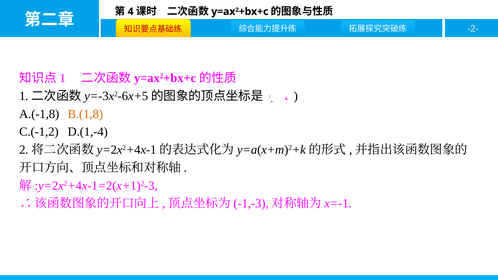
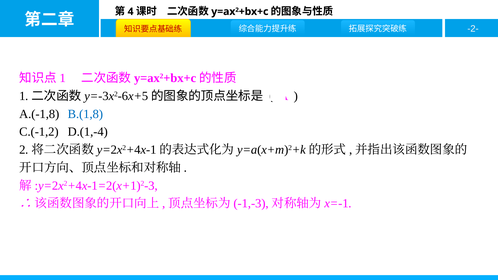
B.(1,8 colour: orange -> blue
